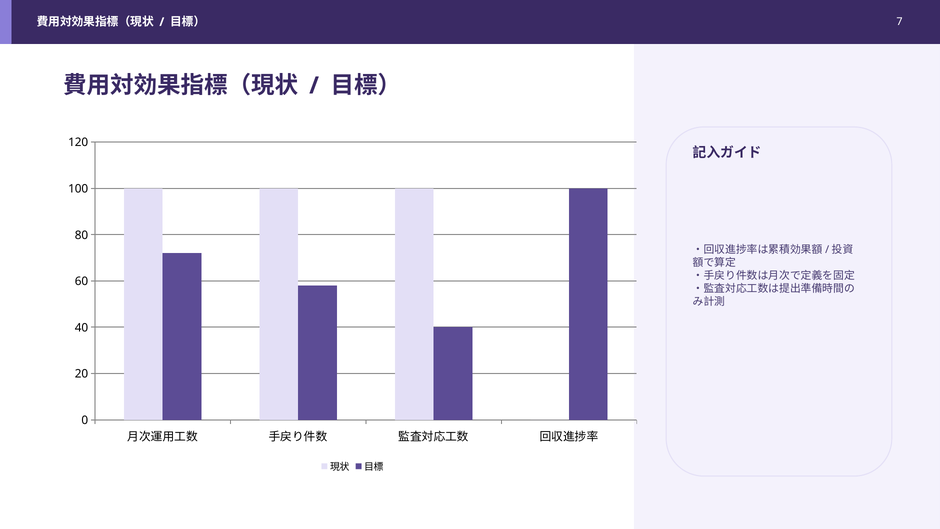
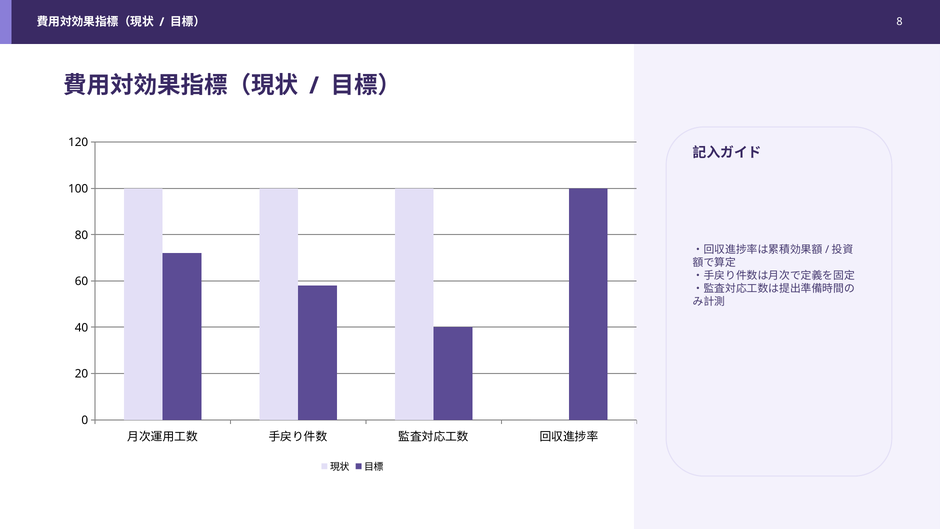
7: 7 -> 8
